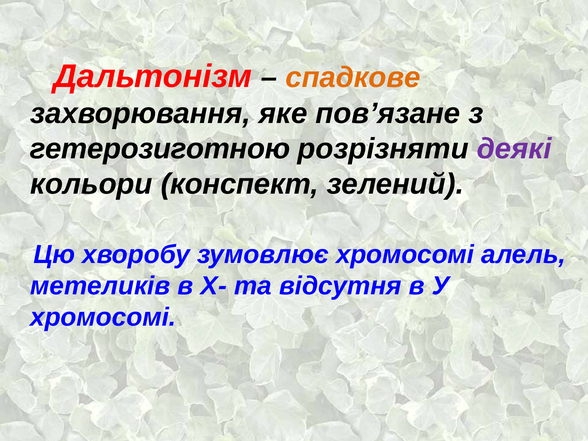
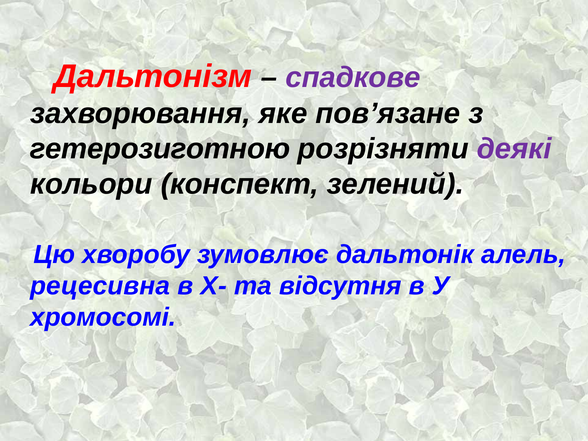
спадкове colour: orange -> purple
зумовлює хромосомі: хромосомі -> дальтонік
метеликів: метеликів -> рецесивна
